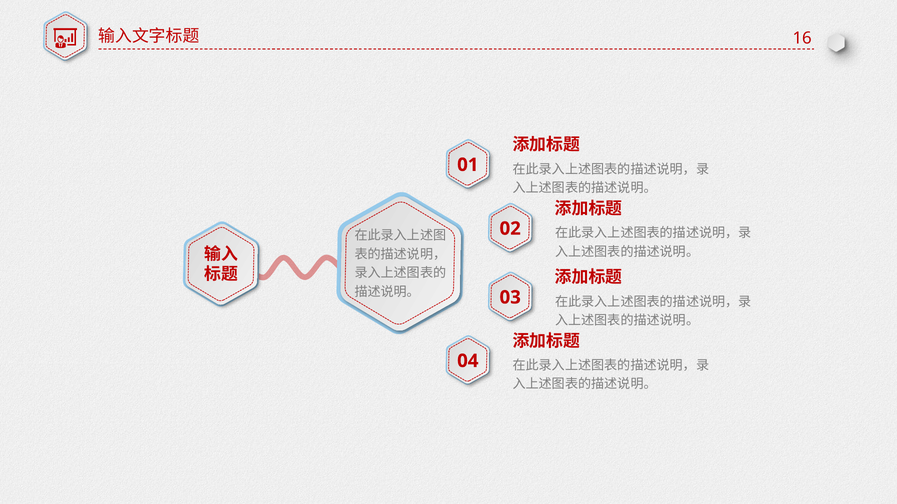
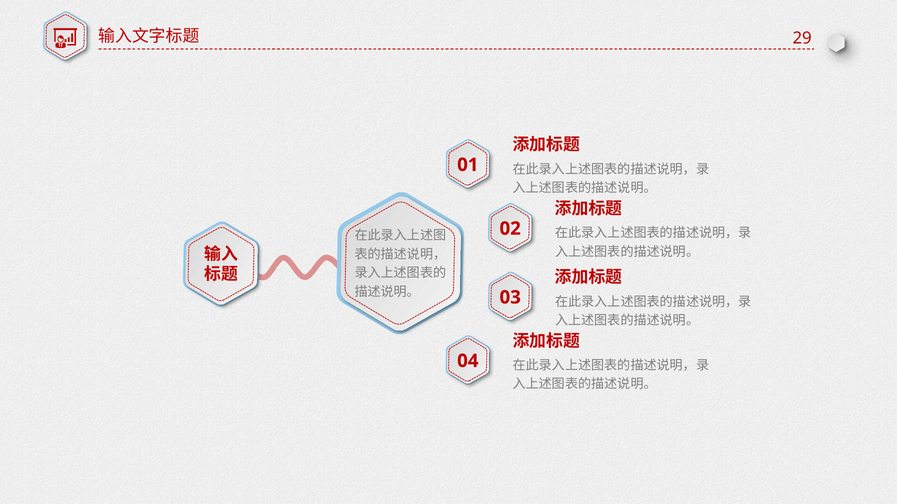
16: 16 -> 29
